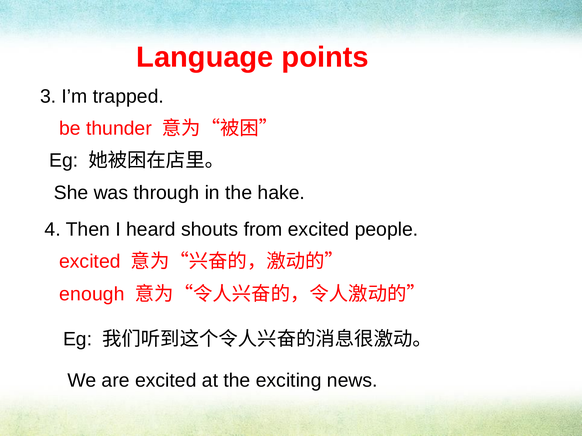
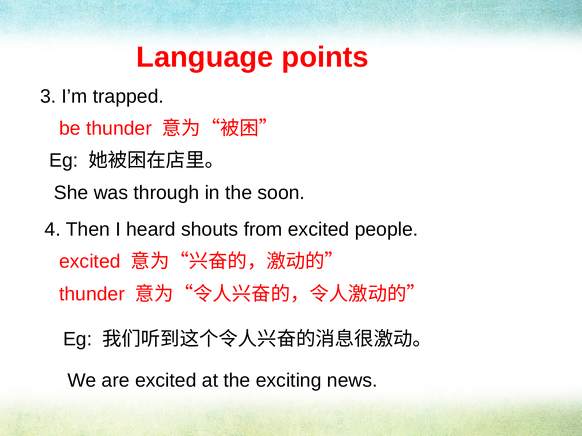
hake: hake -> soon
enough at (92, 295): enough -> thunder
